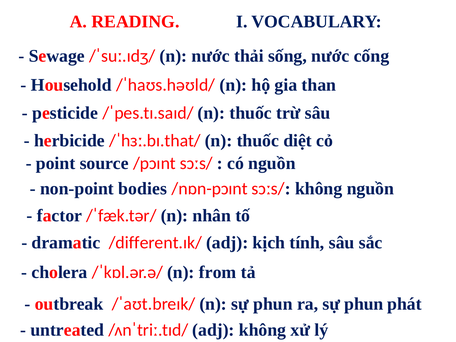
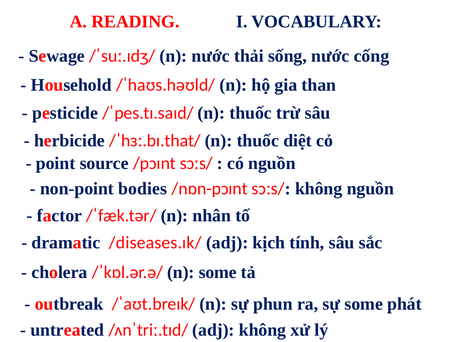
/different.ɪk/: /different.ɪk/ -> /diseases.ɪk/
n from: from -> some
ra sự phun: phun -> some
